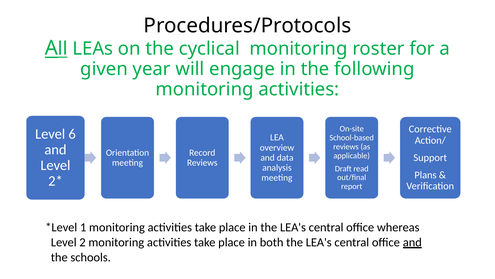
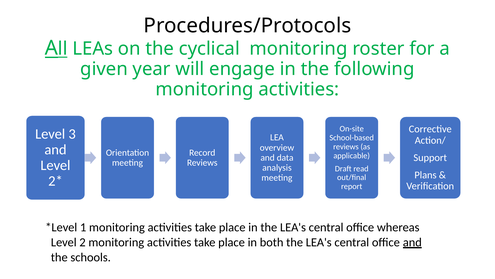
6: 6 -> 3
